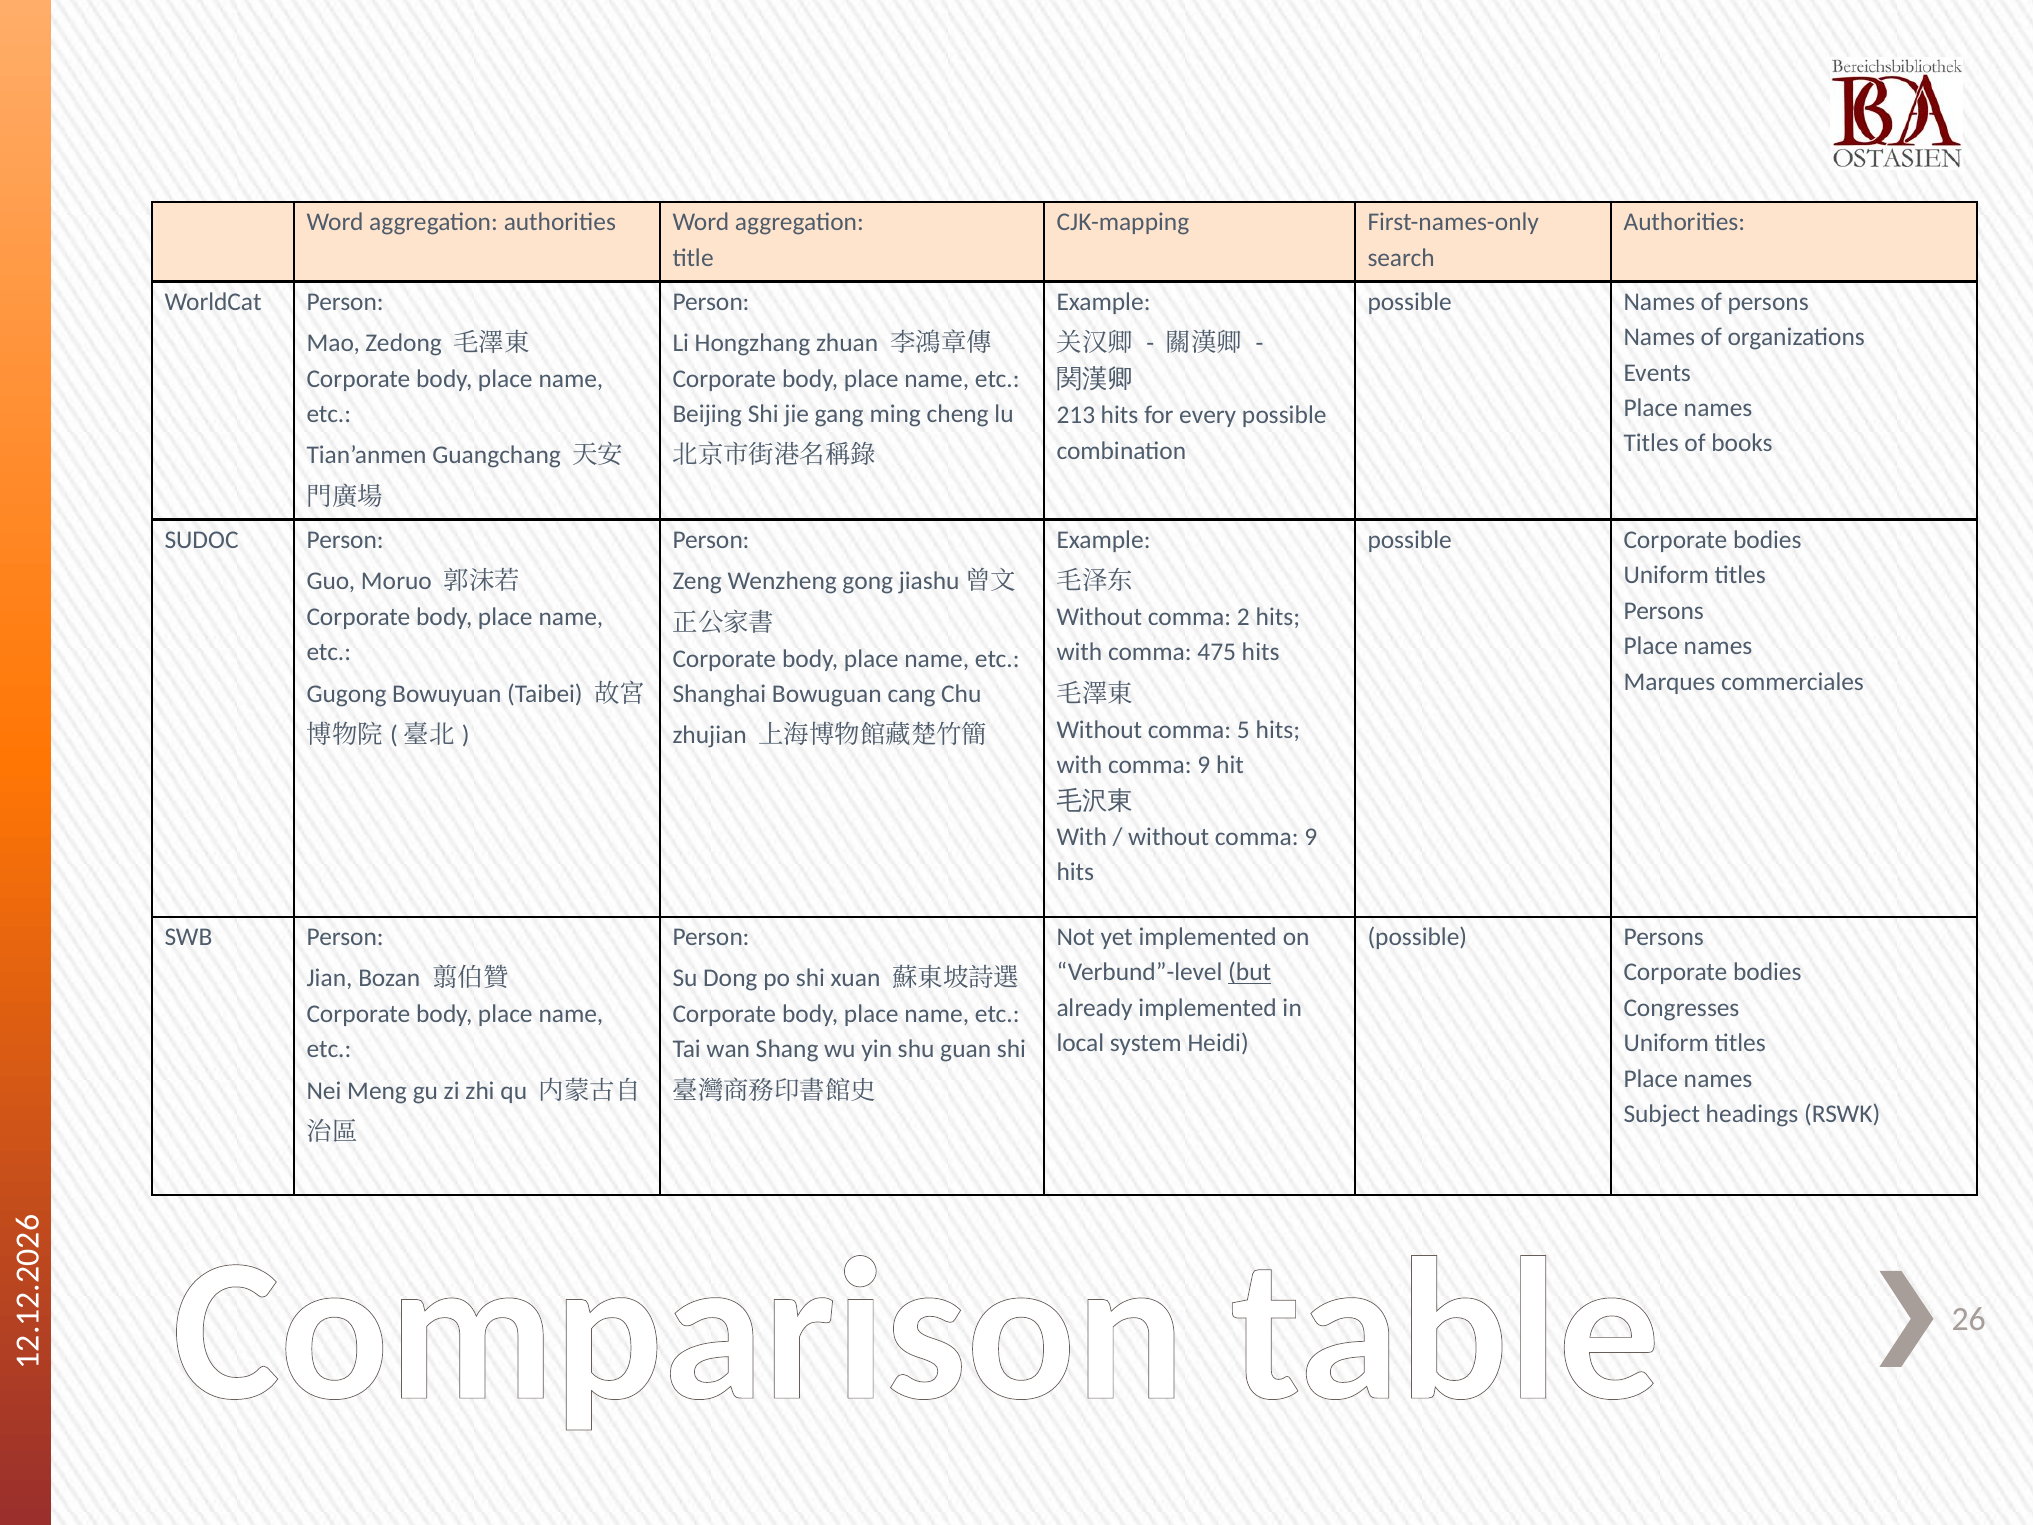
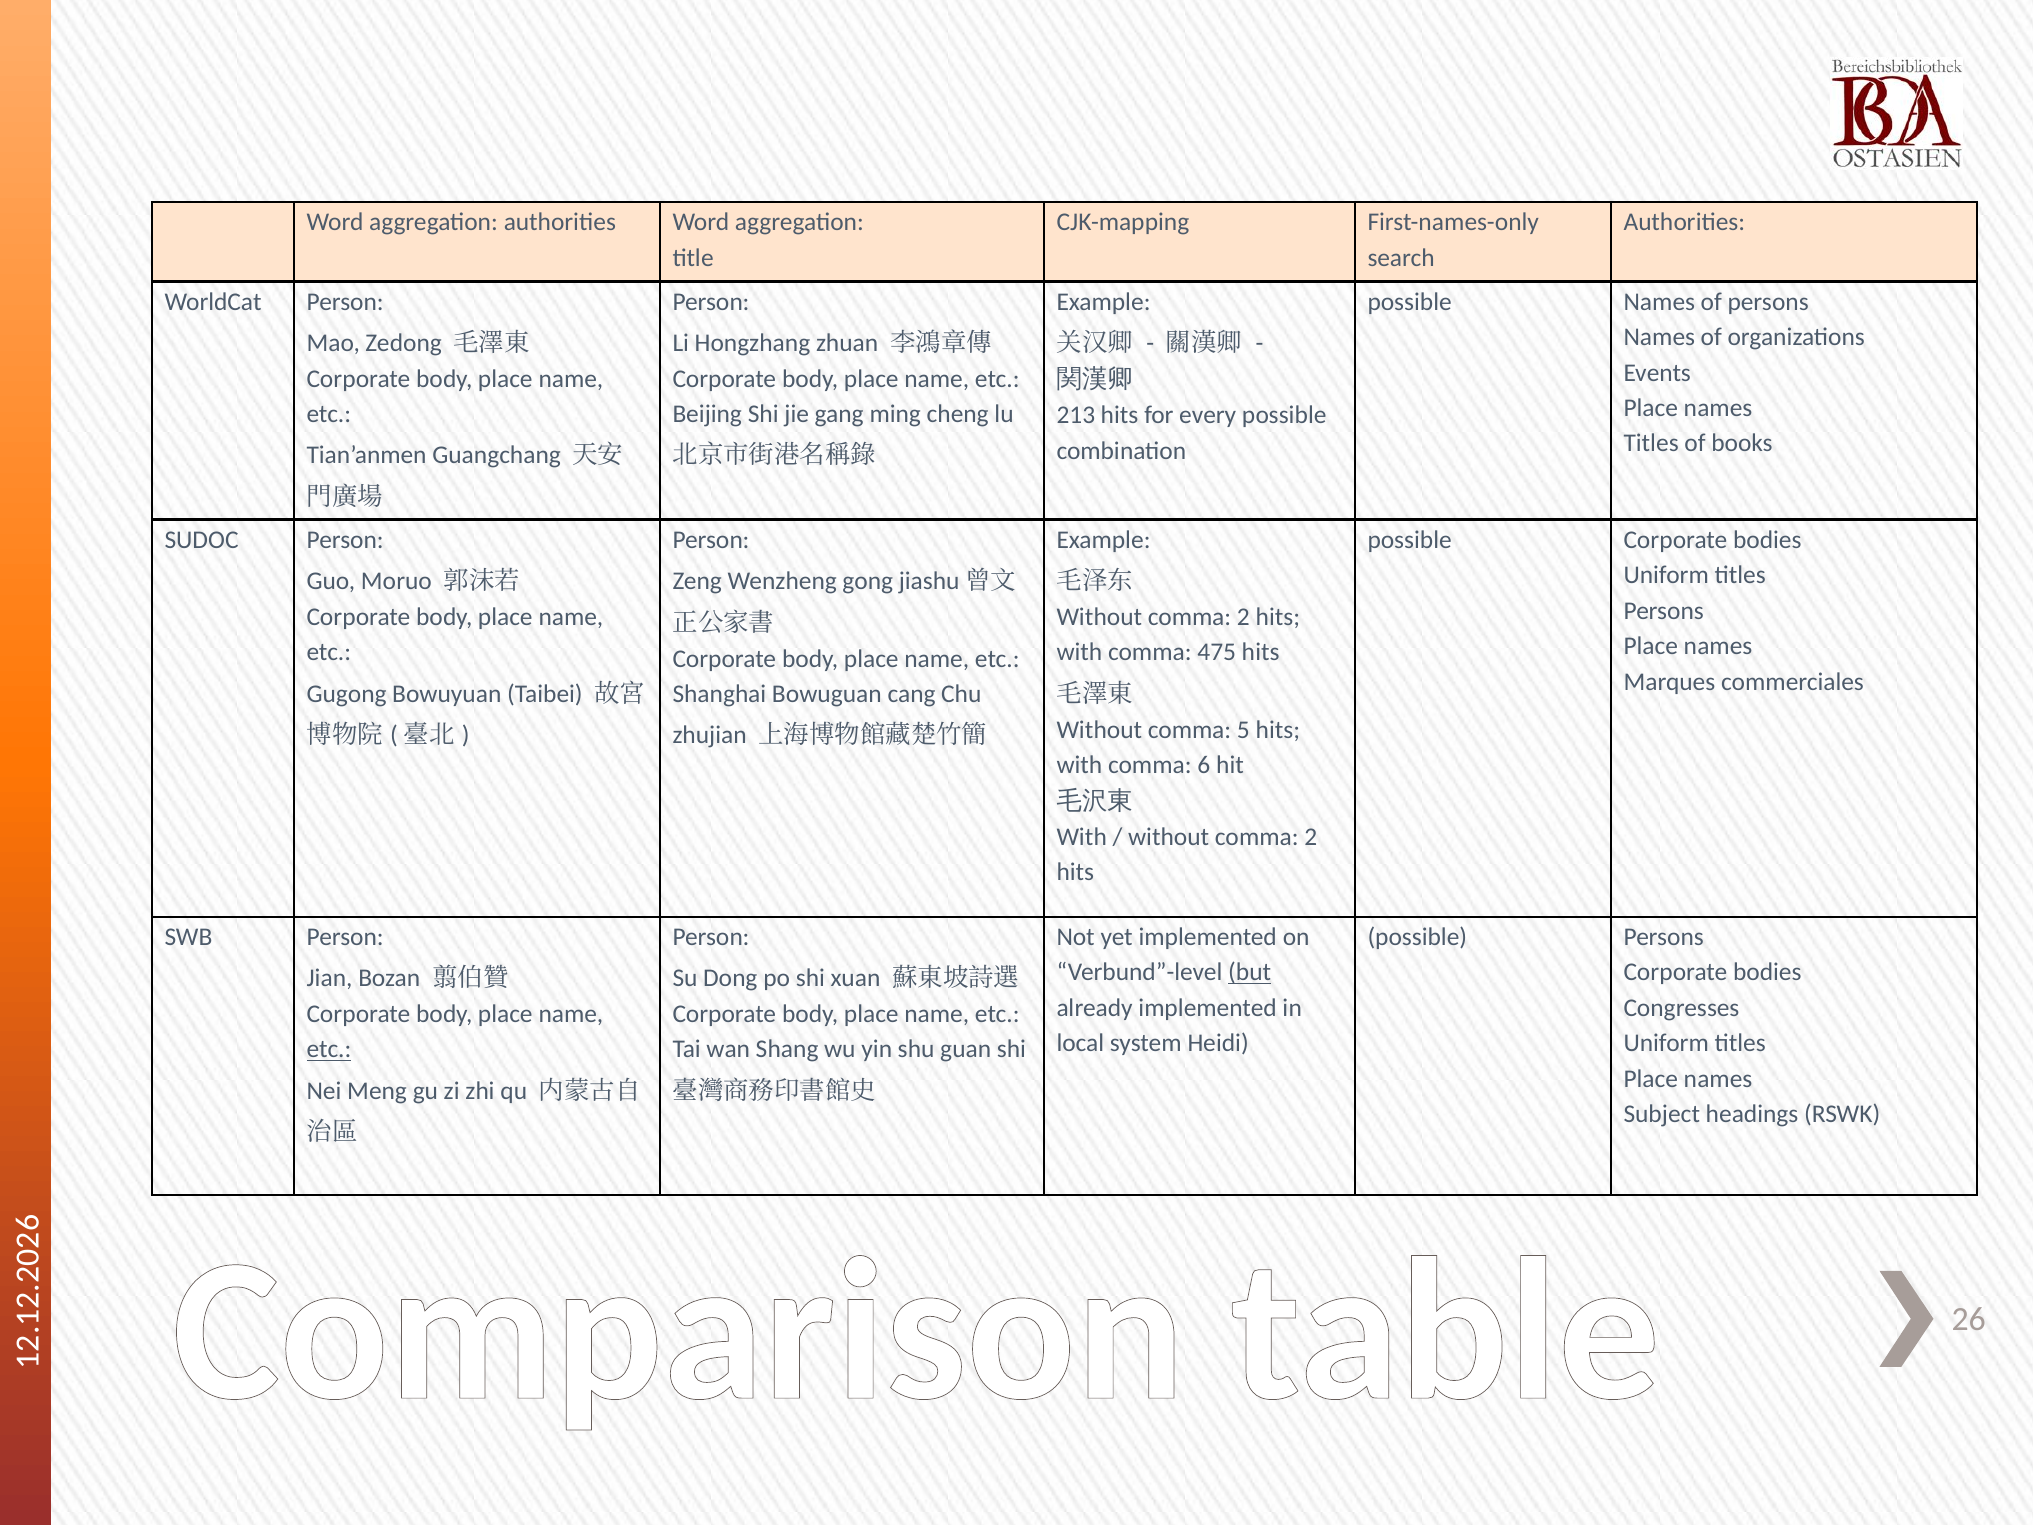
with comma 9: 9 -> 6
9 at (1311, 837): 9 -> 2
etc at (329, 1049) underline: none -> present
